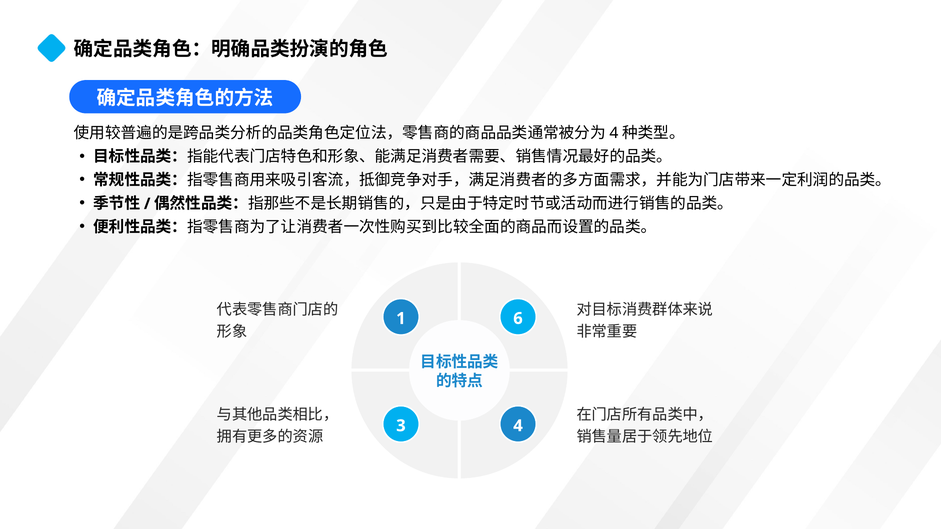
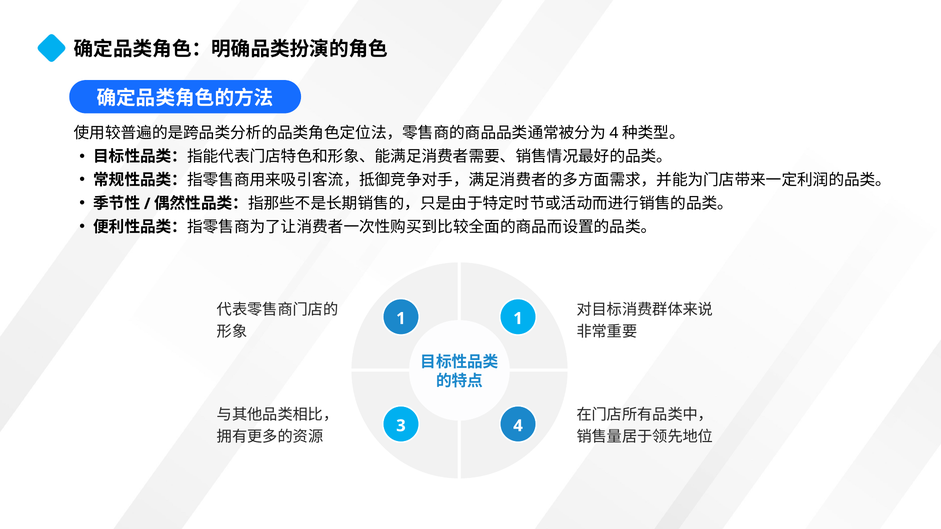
1 6: 6 -> 1
